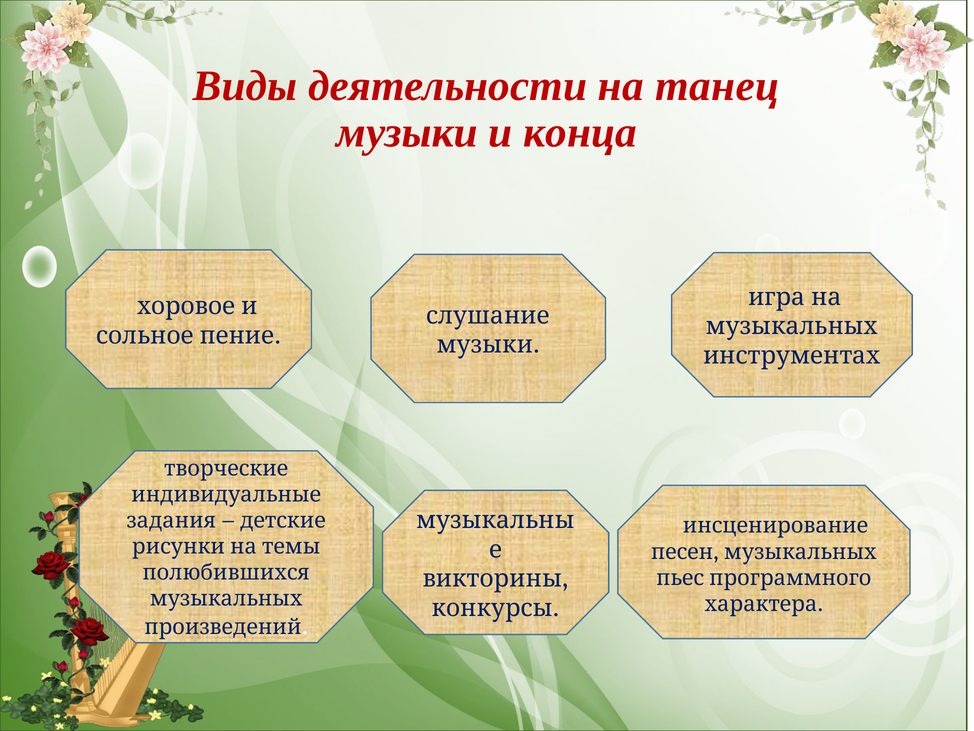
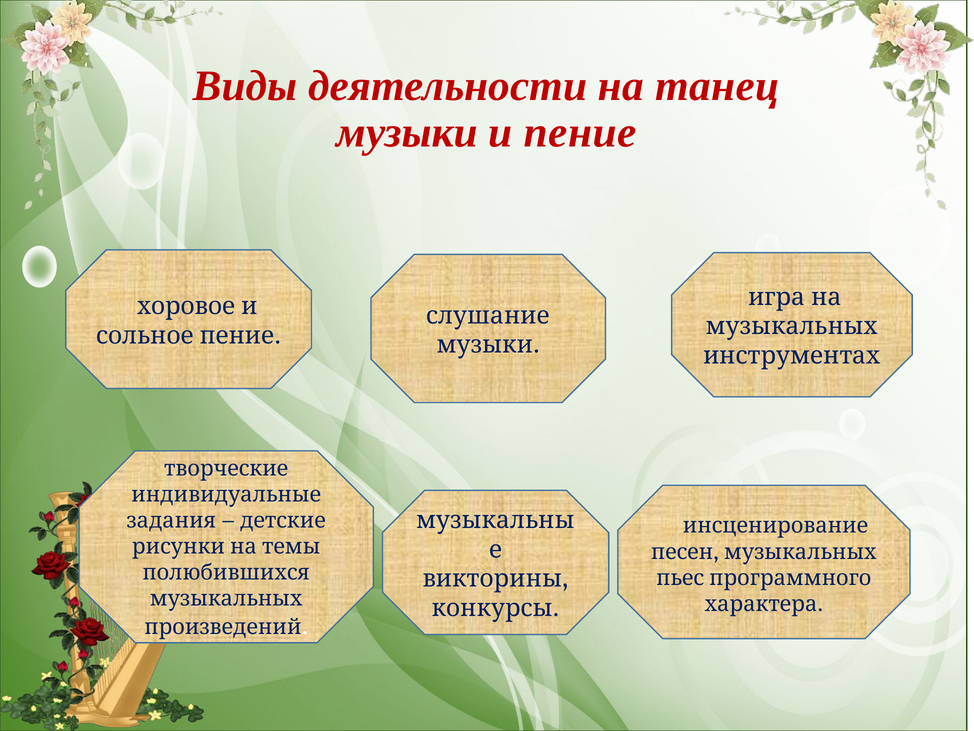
конца: конца -> пение
